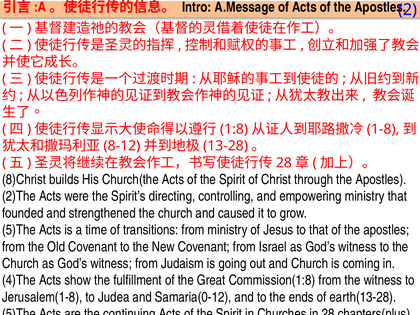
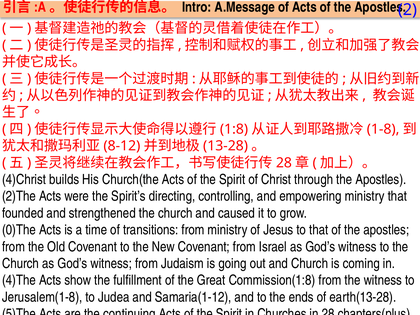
8)Christ: 8)Christ -> 4)Christ
5)The at (19, 230): 5)The -> 0)The
Samaria(0-12: Samaria(0-12 -> Samaria(1-12
